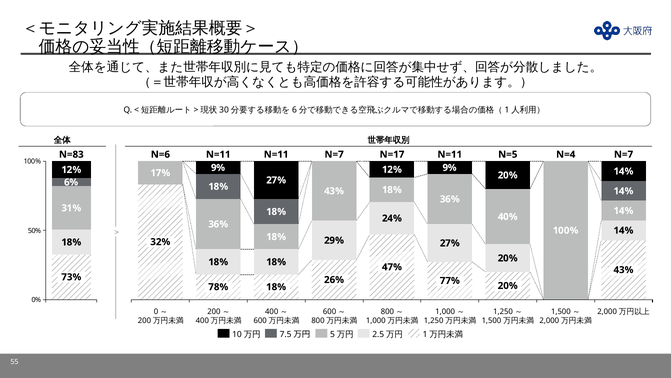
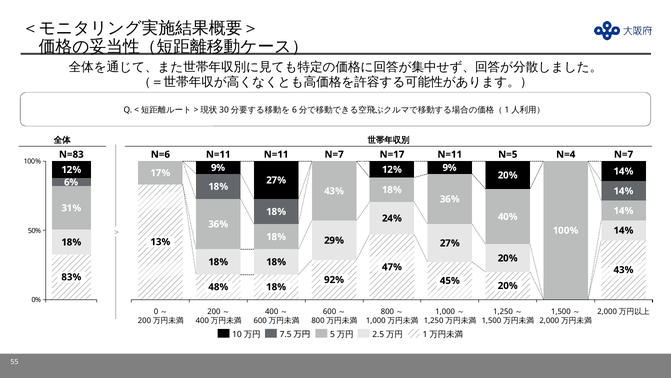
32%: 32% -> 13%
73%: 73% -> 83%
26%: 26% -> 92%
77%: 77% -> 45%
78%: 78% -> 48%
